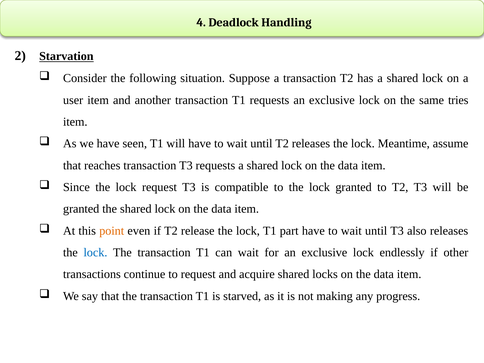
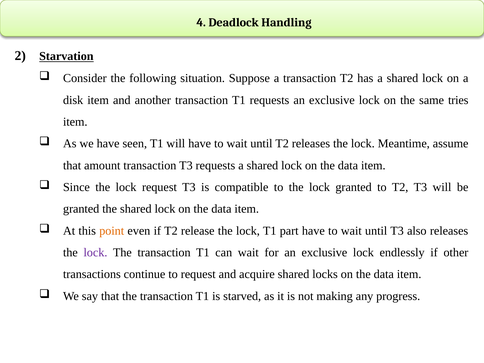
user: user -> disk
reaches: reaches -> amount
lock at (95, 252) colour: blue -> purple
